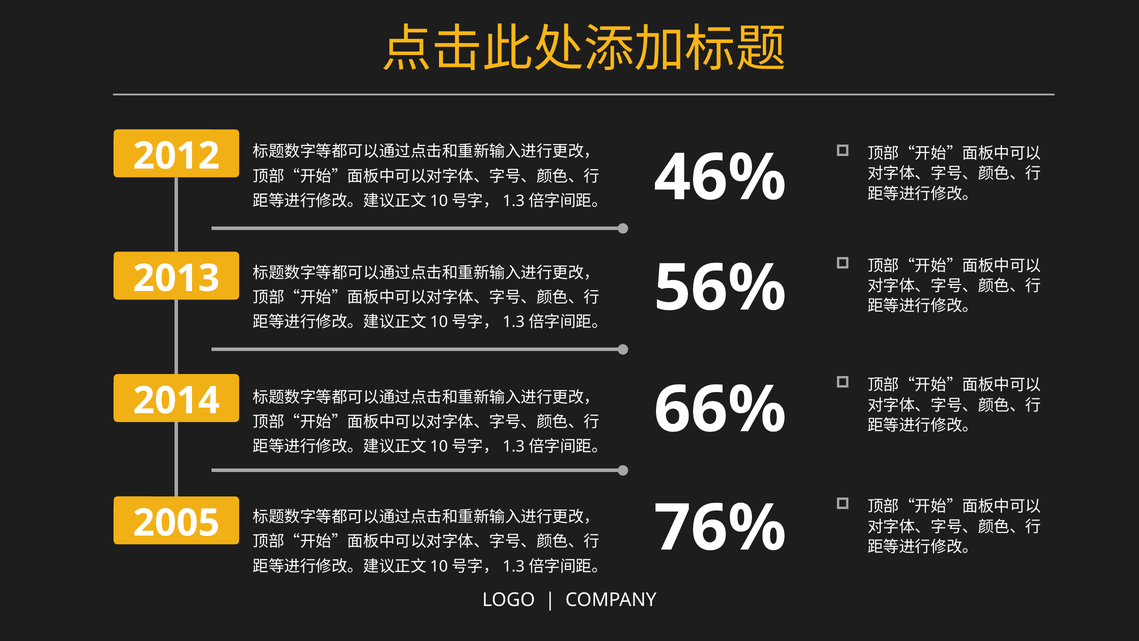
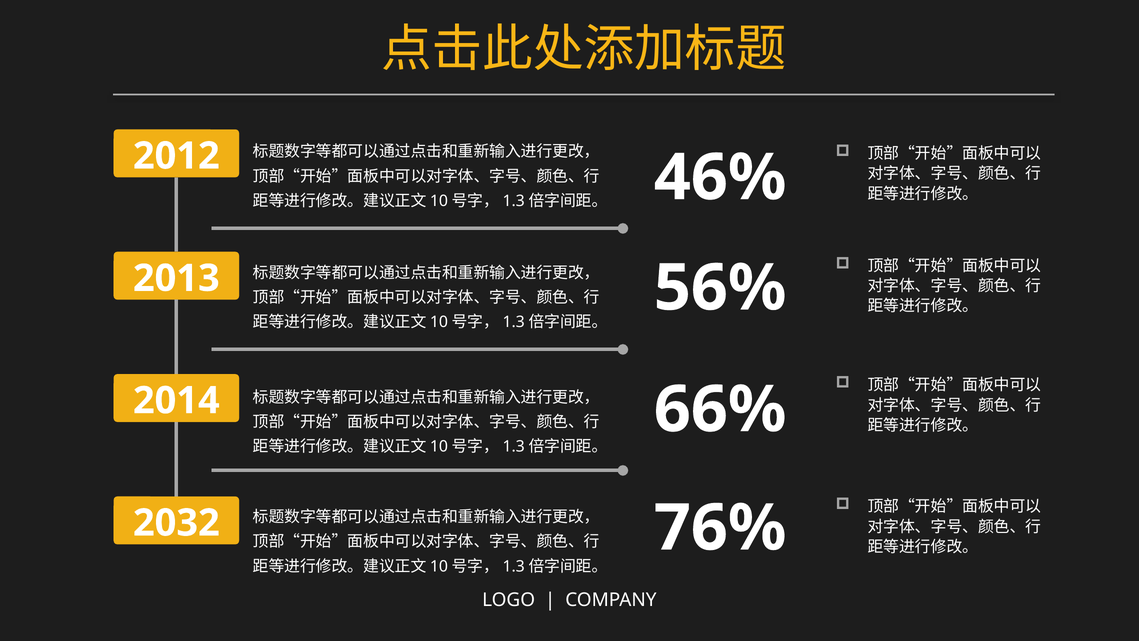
2005: 2005 -> 2032
